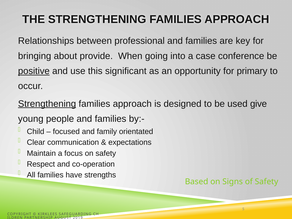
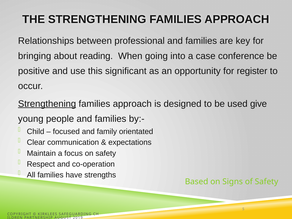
provide: provide -> reading
positive underline: present -> none
primary: primary -> register
